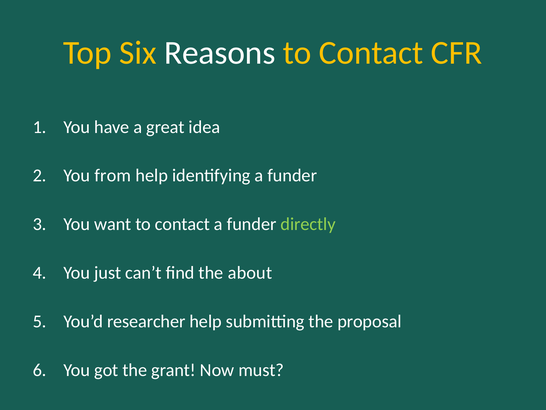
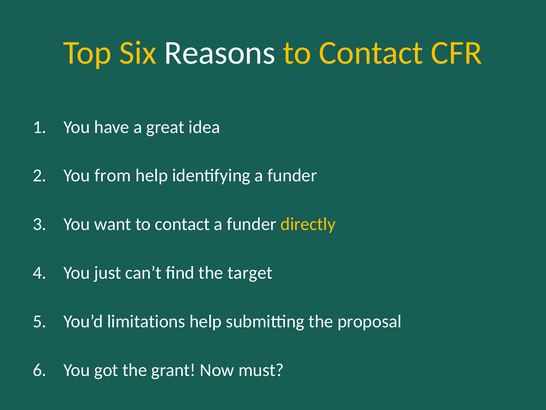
directly colour: light green -> yellow
about: about -> target
researcher: researcher -> limitations
